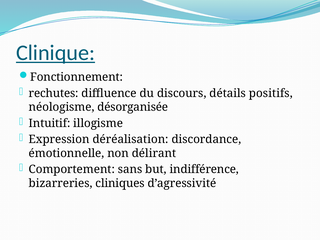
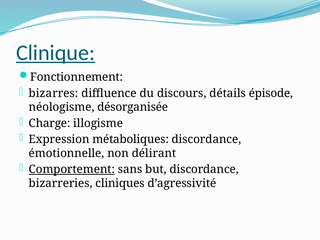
rechutes: rechutes -> bizarres
positifs: positifs -> épisode
Intuitif: Intuitif -> Charge
déréalisation: déréalisation -> métaboliques
Comportement underline: none -> present
but indifférence: indifférence -> discordance
